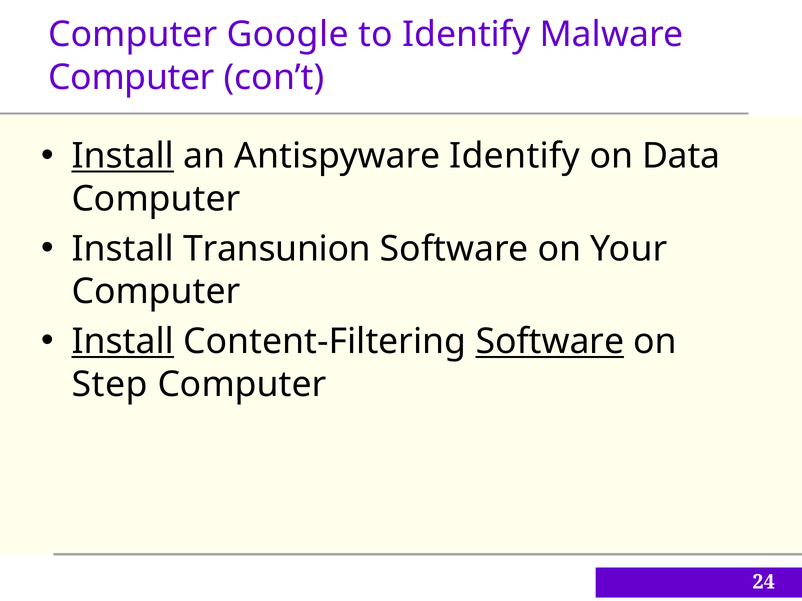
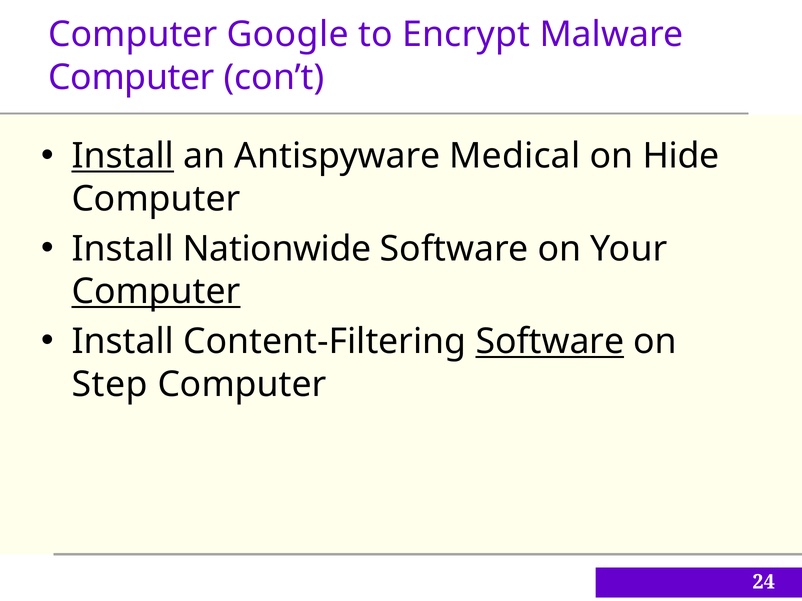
to Identify: Identify -> Encrypt
Antispyware Identify: Identify -> Medical
Data: Data -> Hide
Transunion: Transunion -> Nationwide
Computer at (156, 292) underline: none -> present
Install at (123, 342) underline: present -> none
